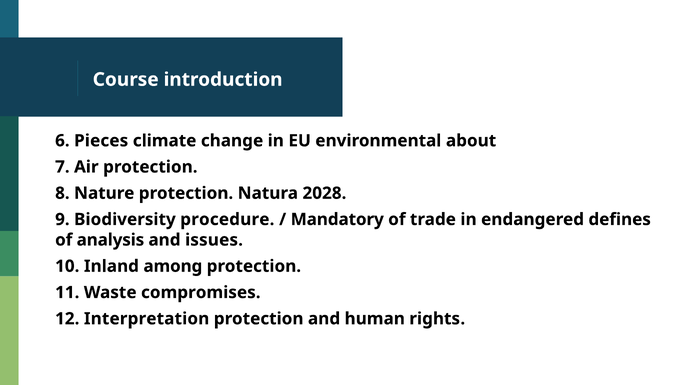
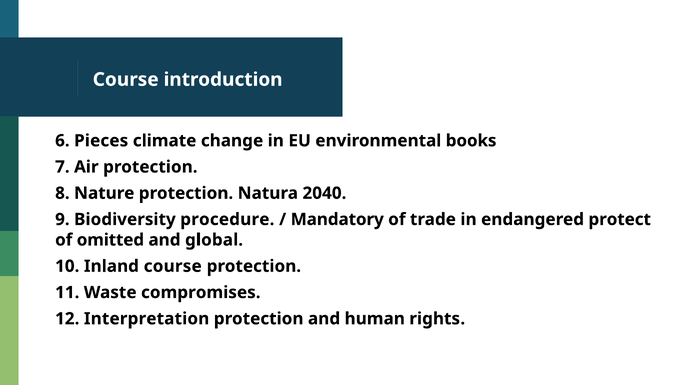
about: about -> books
2028: 2028 -> 2040
defines: defines -> protect
analysis: analysis -> omitted
issues: issues -> global
Inland among: among -> course
